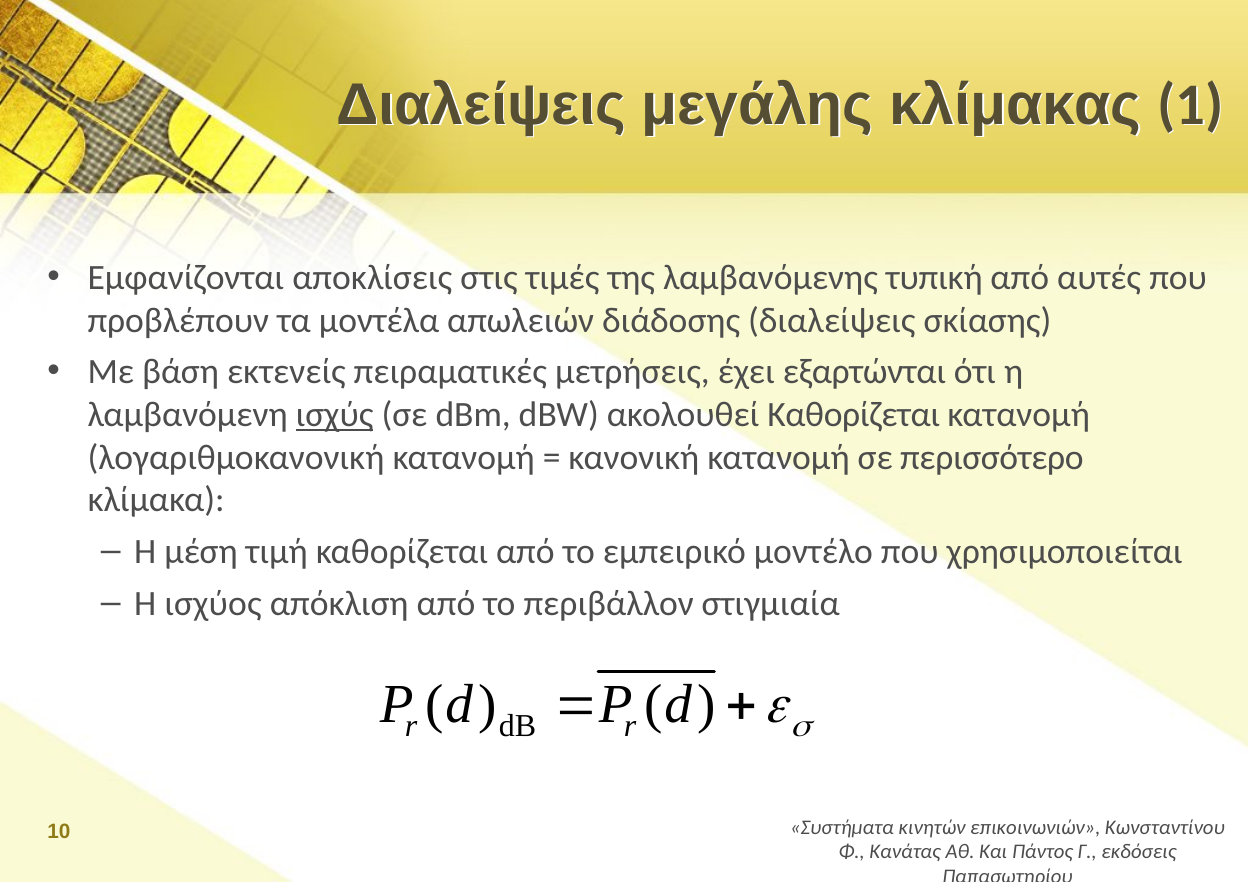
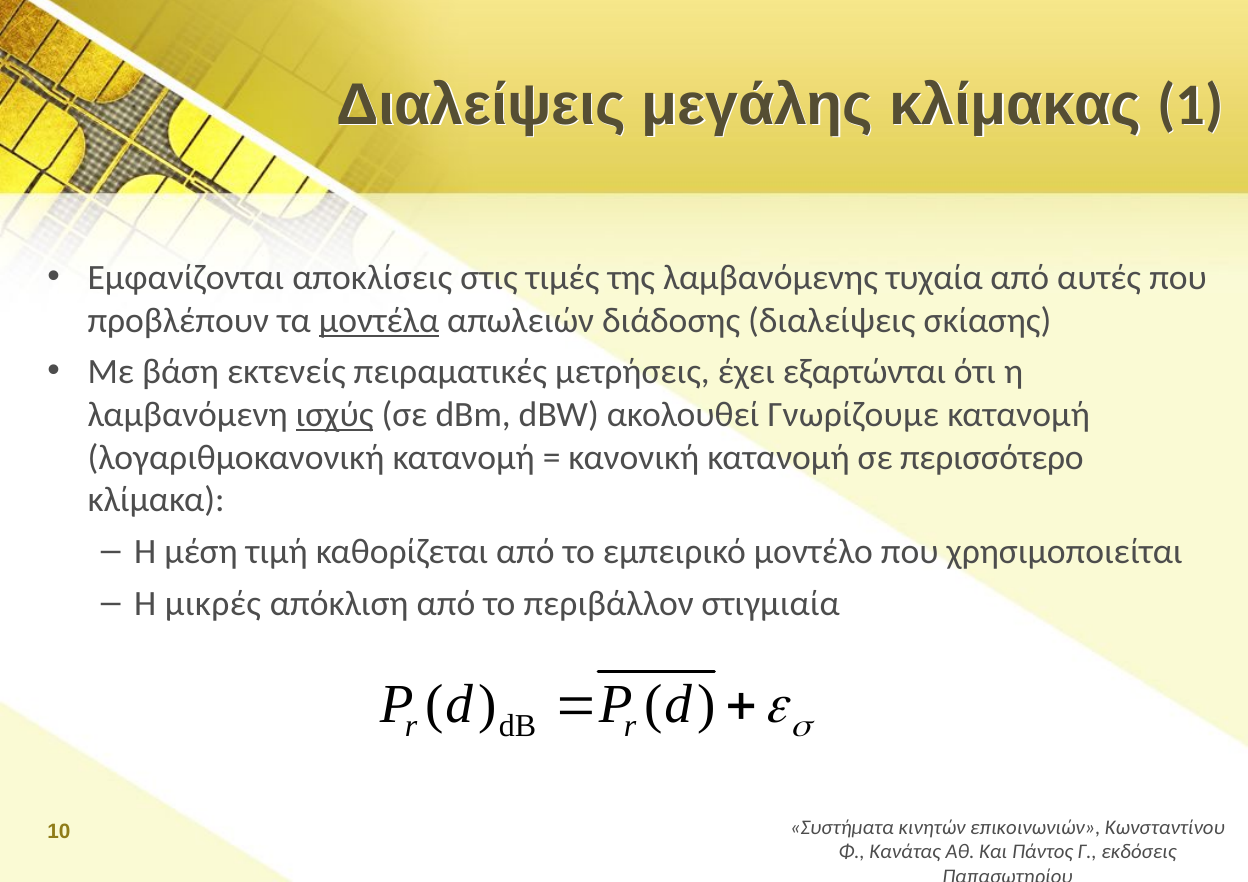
τυπική: τυπική -> τυχαία
μοντέλα underline: none -> present
ακολουθεί Καθορίζεται: Καθορίζεται -> Γνωρίζουμε
ισχύος: ισχύος -> μικρές
